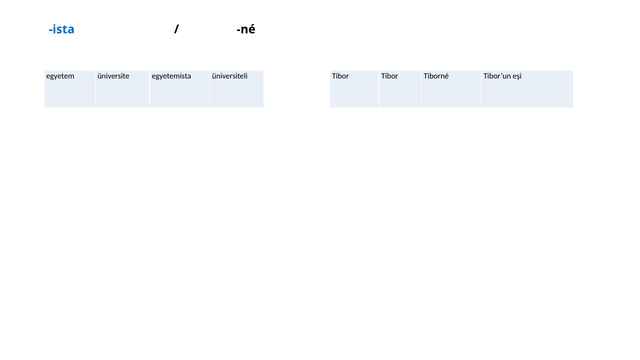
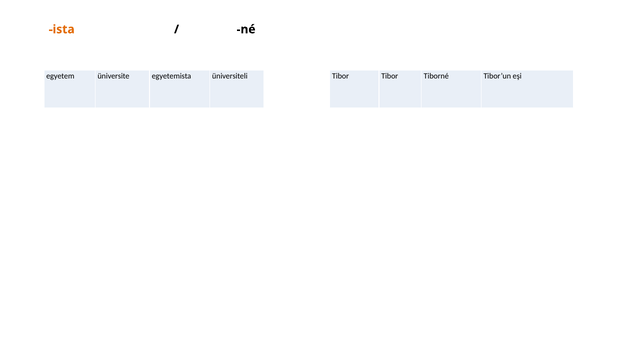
ista colour: blue -> orange
